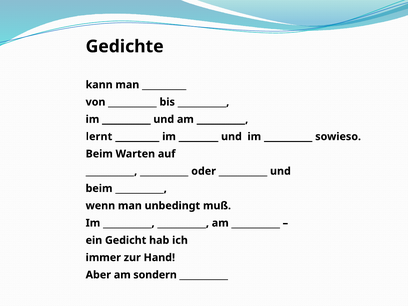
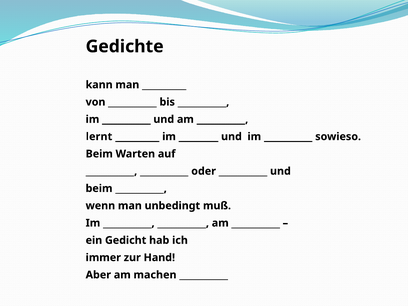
sondern: sondern -> machen
